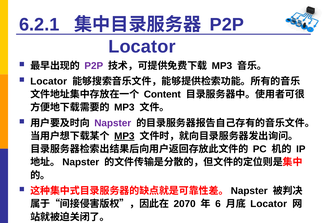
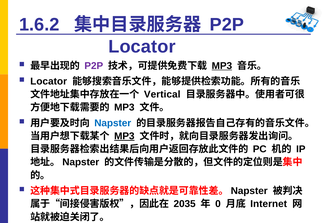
6.2.1: 6.2.1 -> 1.6.2
MP3 at (222, 66) underline: none -> present
Content: Content -> Vertical
Napster colour: purple -> blue
2070: 2070 -> 2035
6: 6 -> 0
Locator at (269, 204): Locator -> Internet
